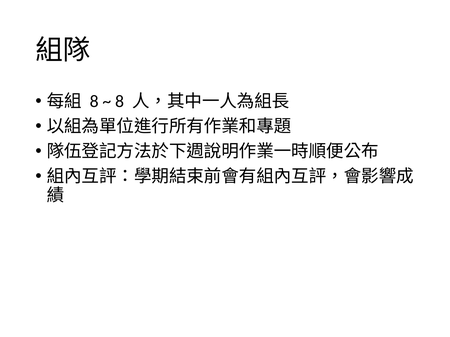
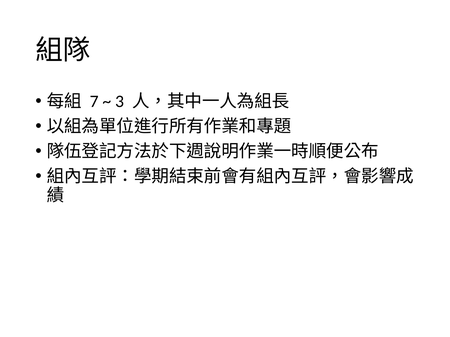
8 at (94, 101): 8 -> 7
8 at (120, 101): 8 -> 3
